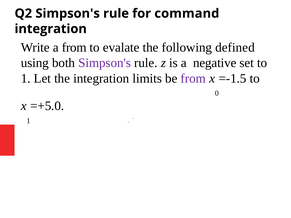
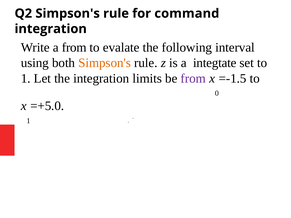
defined: defined -> interval
Simpson's at (105, 63) colour: purple -> orange
negative: negative -> integtate
